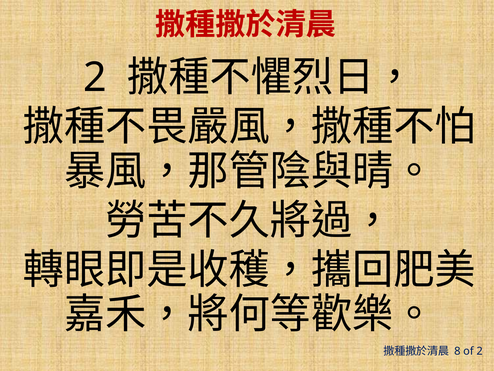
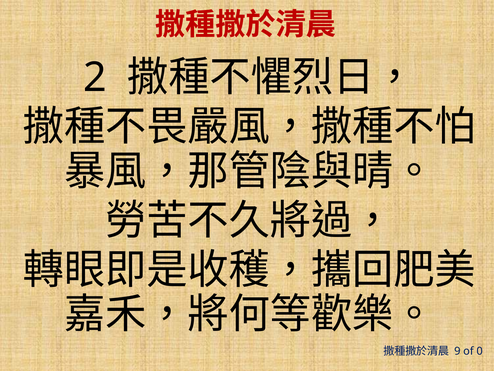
8: 8 -> 9
of 2: 2 -> 0
